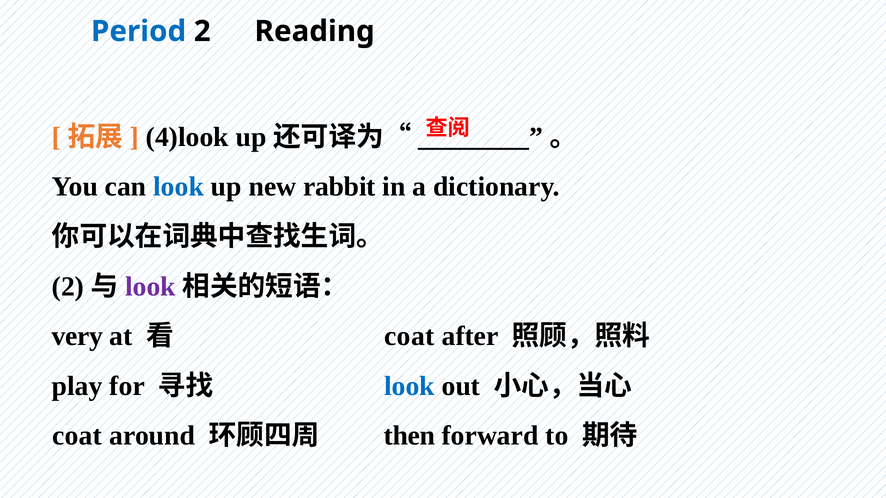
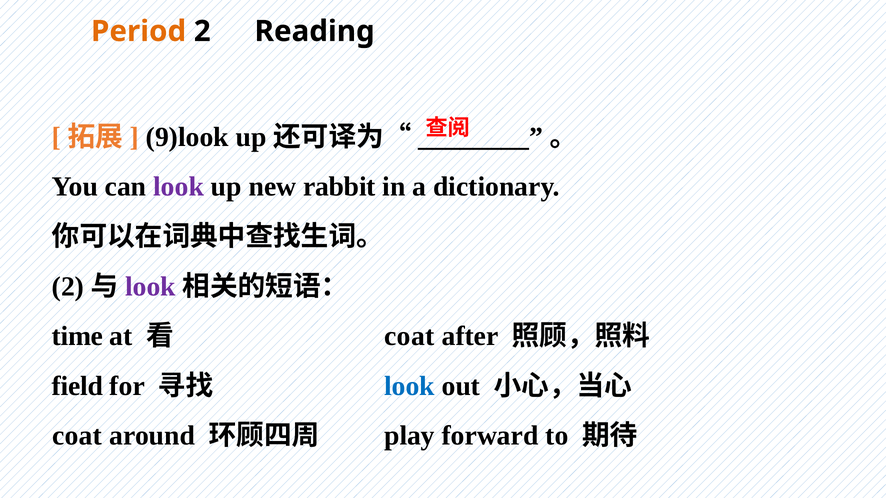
Period colour: blue -> orange
4)look: 4)look -> 9)look
look at (179, 187) colour: blue -> purple
very: very -> time
play: play -> field
then: then -> play
